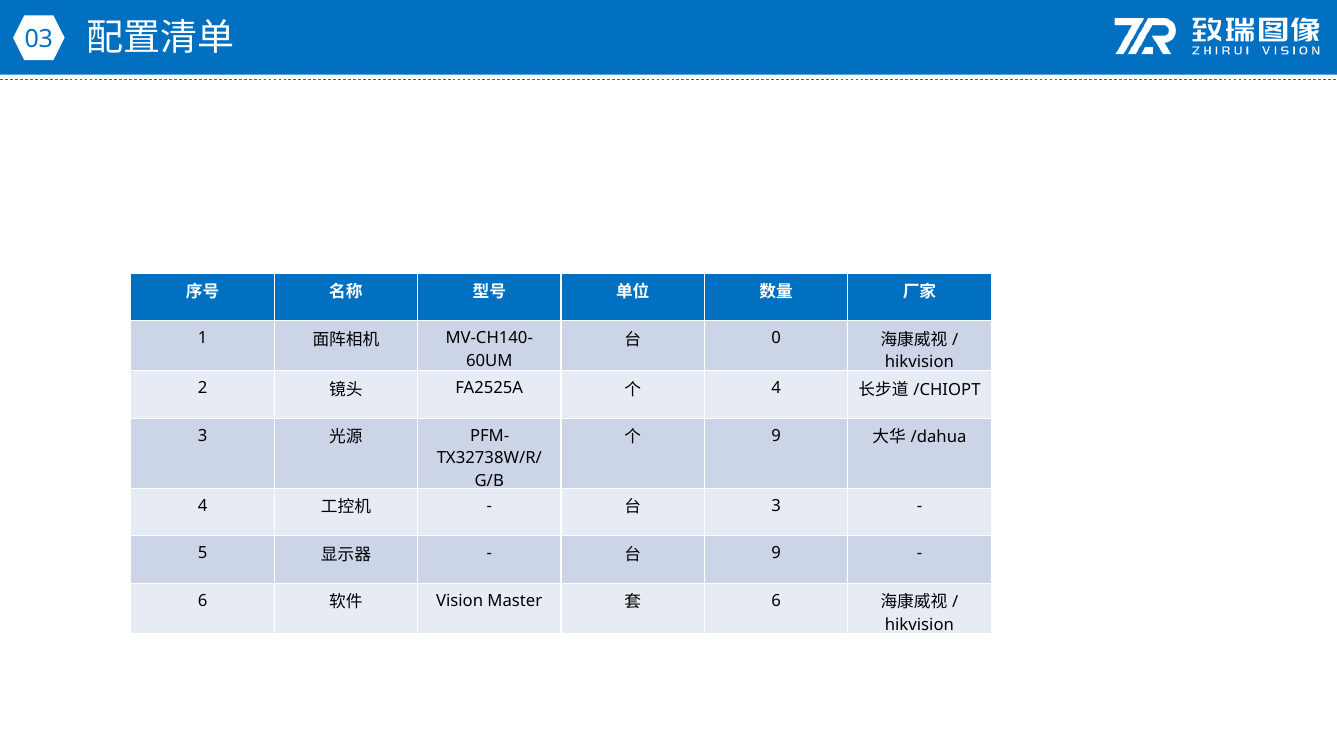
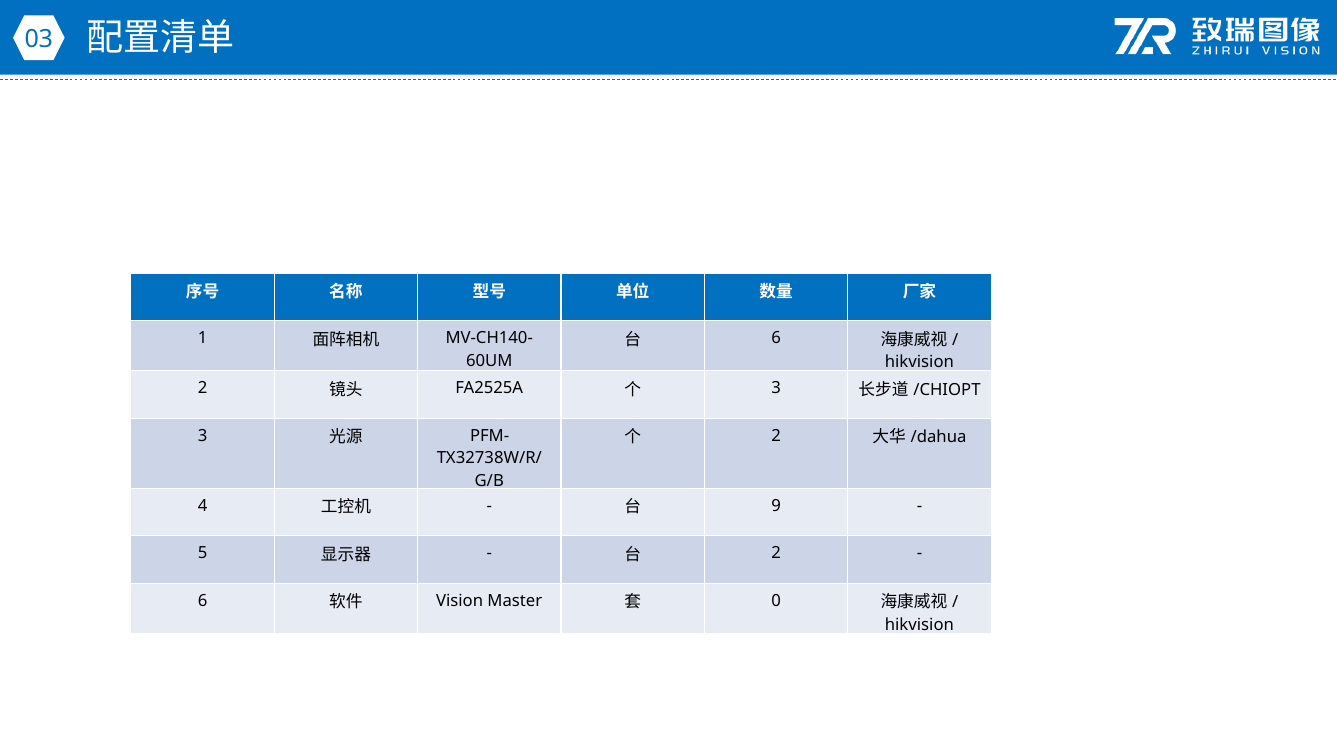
0 at (776, 338): 0 -> 6
4 at (776, 388): 4 -> 3
9 at (776, 436): 9 -> 2
3 at (776, 506): 3 -> 9
9 at (776, 553): 9 -> 2
6 at (776, 601): 6 -> 0
